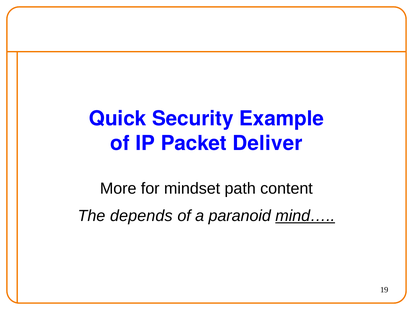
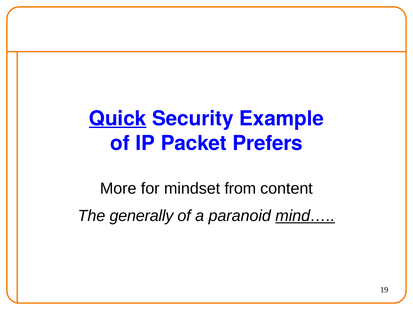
Quick underline: none -> present
Deliver: Deliver -> Prefers
path: path -> from
depends: depends -> generally
